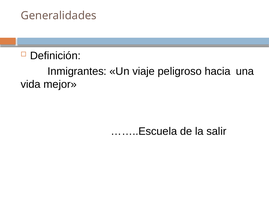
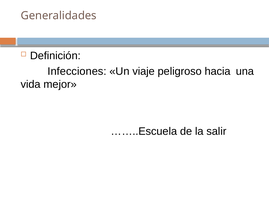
Inmigrantes: Inmigrantes -> Infecciones
